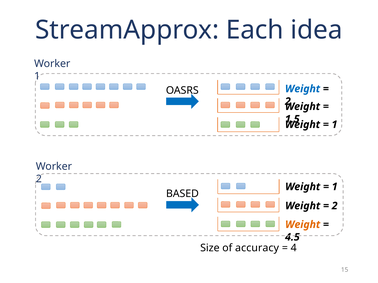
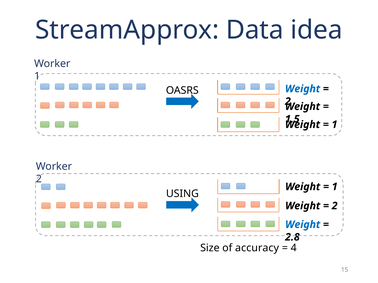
Each: Each -> Data
BASED: BASED -> USING
Weight at (303, 225) colour: orange -> blue
4.5: 4.5 -> 2.8
